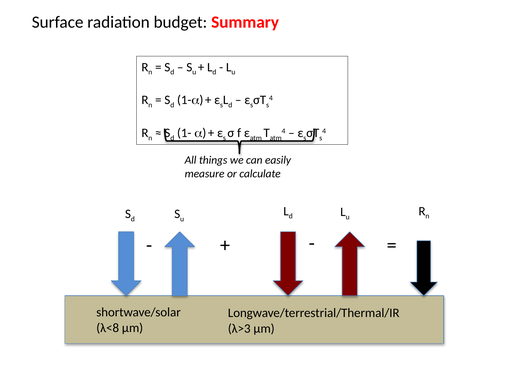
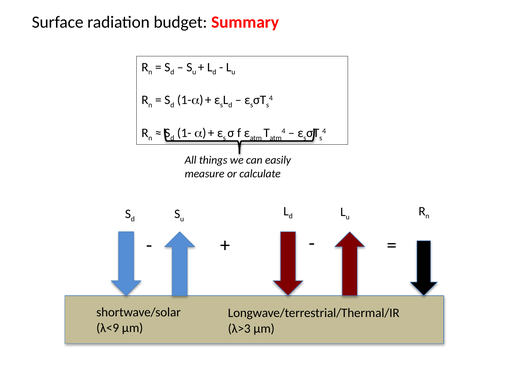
λ<8: λ<8 -> λ<9
